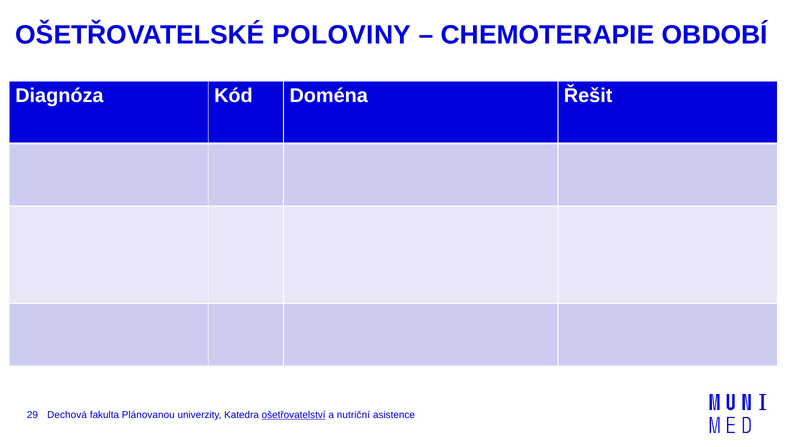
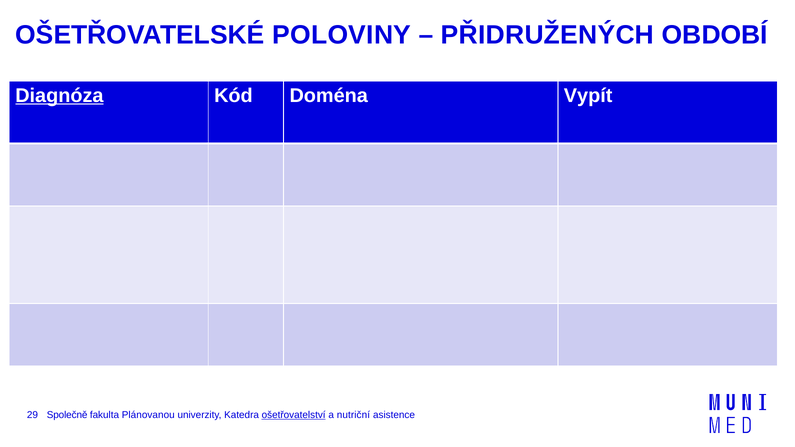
CHEMOTERAPIE: CHEMOTERAPIE -> PŘIDRUŽENÝCH
Diagnóza underline: none -> present
Řešit: Řešit -> Vypít
Dechová: Dechová -> Společně
